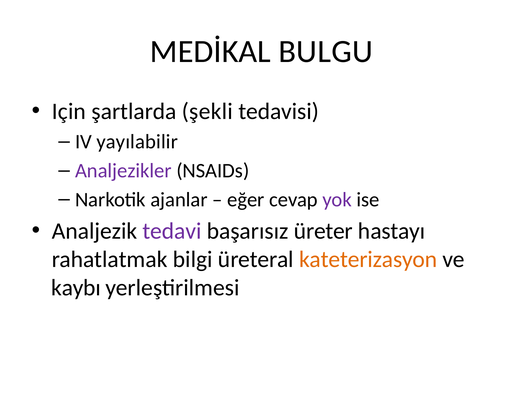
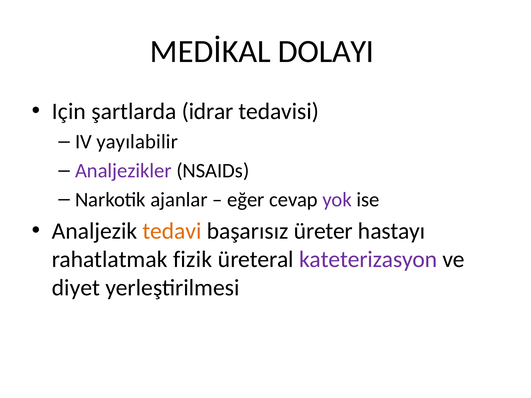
BULGU: BULGU -> DOLAYI
şekli: şekli -> idrar
tedavi colour: purple -> orange
bilgi: bilgi -> fizik
kateterizasyon colour: orange -> purple
kaybı: kaybı -> diyet
